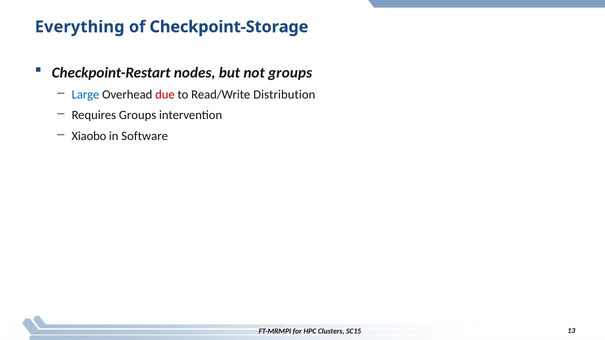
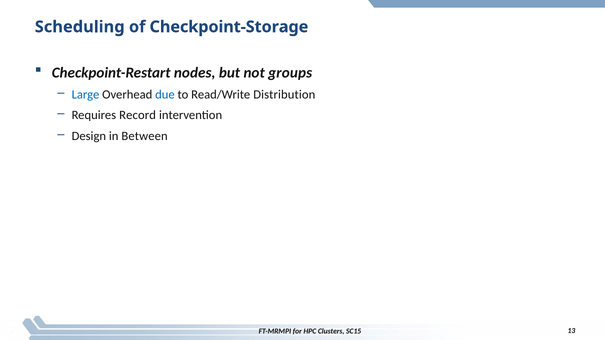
Everything: Everything -> Scheduling
due colour: red -> blue
Requires Groups: Groups -> Record
Xiaobo: Xiaobo -> Design
Software: Software -> Between
